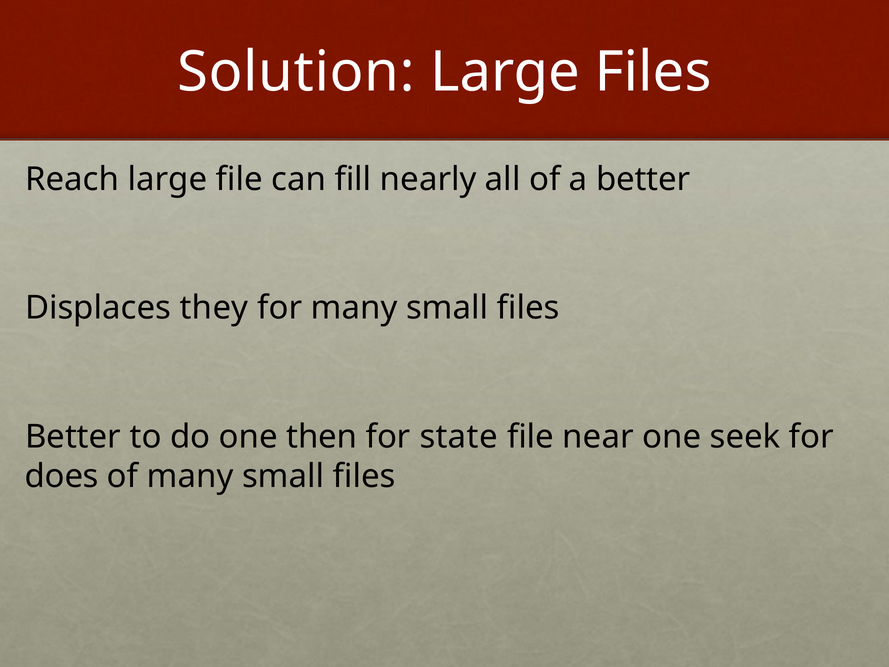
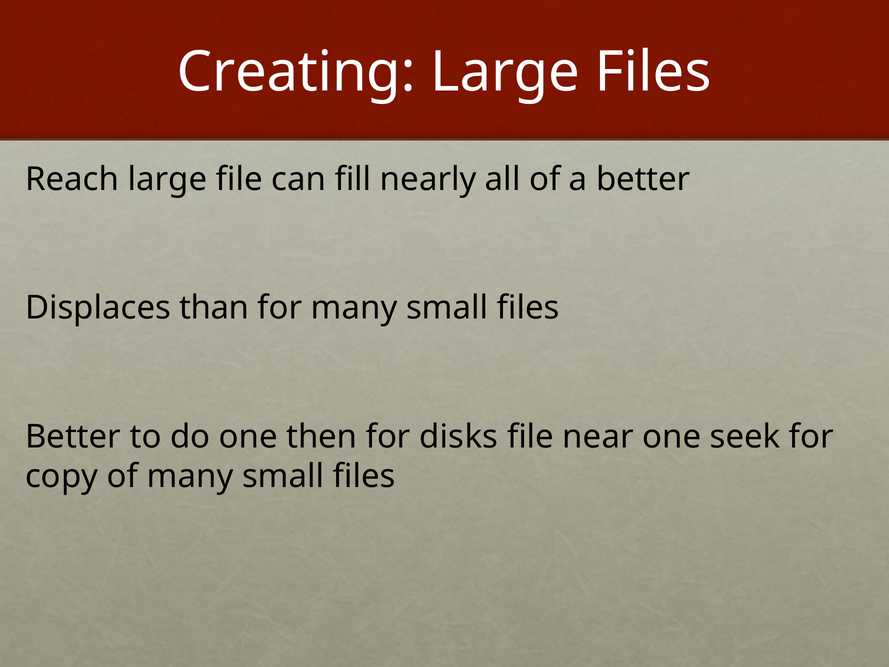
Solution: Solution -> Creating
they: they -> than
state: state -> disks
does: does -> copy
